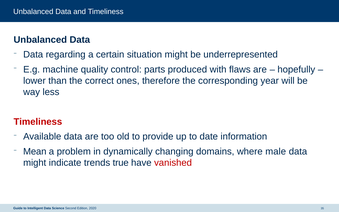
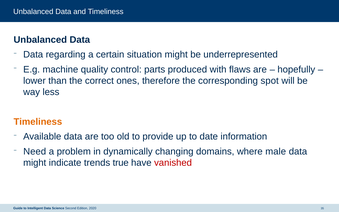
year: year -> spot
Timeliness at (38, 122) colour: red -> orange
Mean: Mean -> Need
